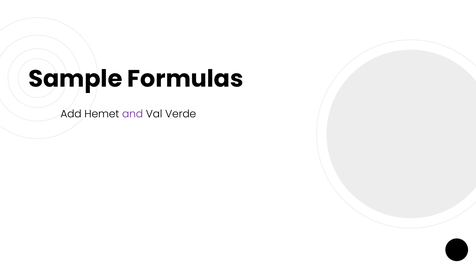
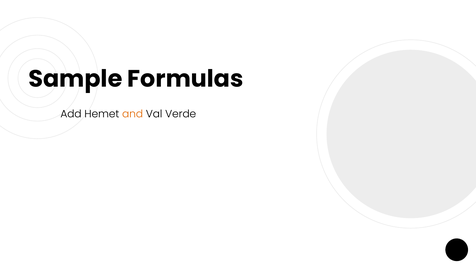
and colour: purple -> orange
